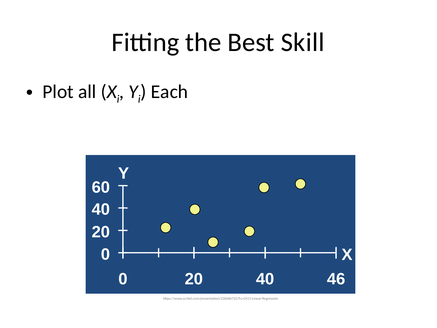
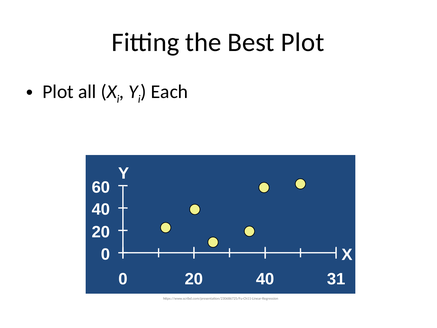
Best Skill: Skill -> Plot
46: 46 -> 31
